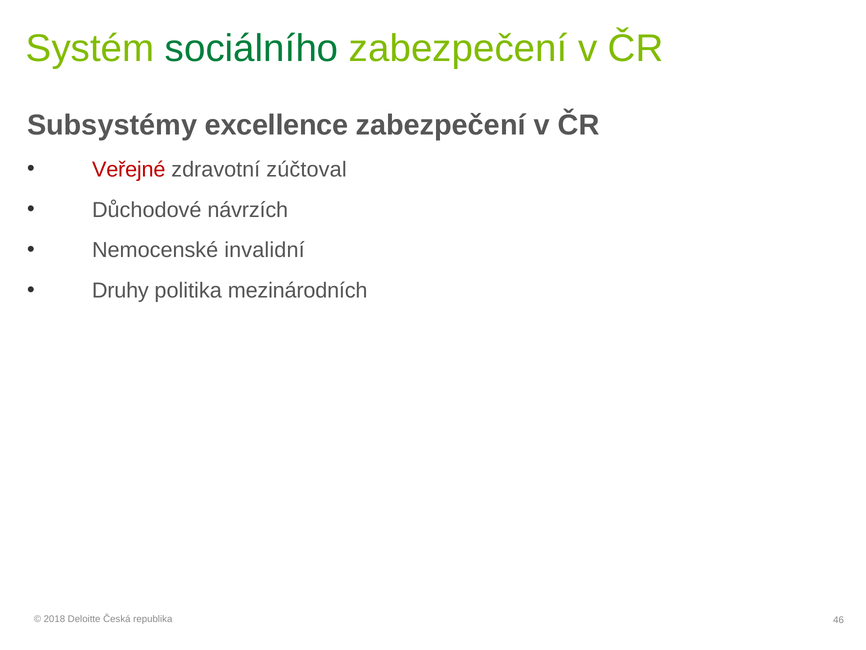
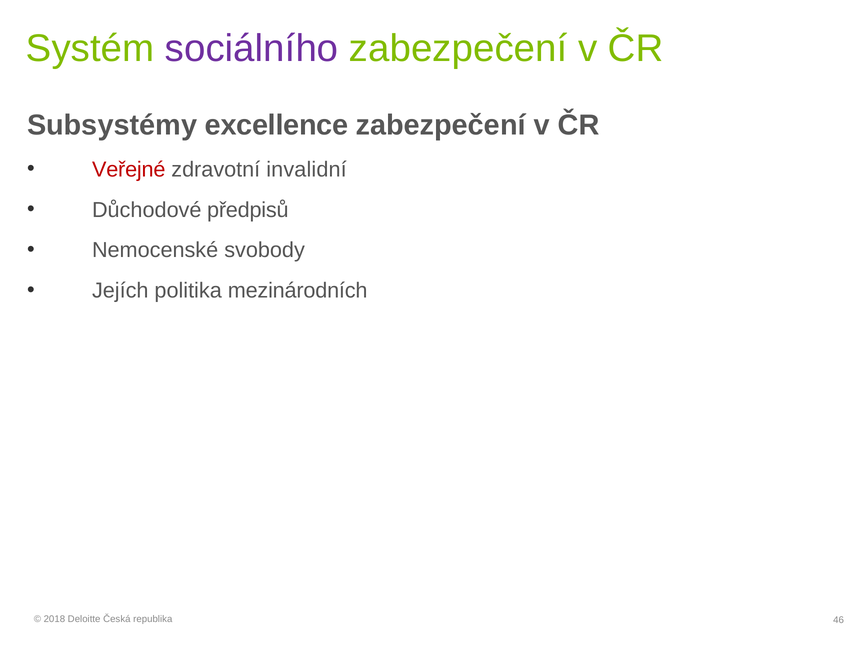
sociálního colour: green -> purple
zúčtoval: zúčtoval -> invalidní
návrzích: návrzích -> předpisů
invalidní: invalidní -> svobody
Druhy: Druhy -> Jejích
